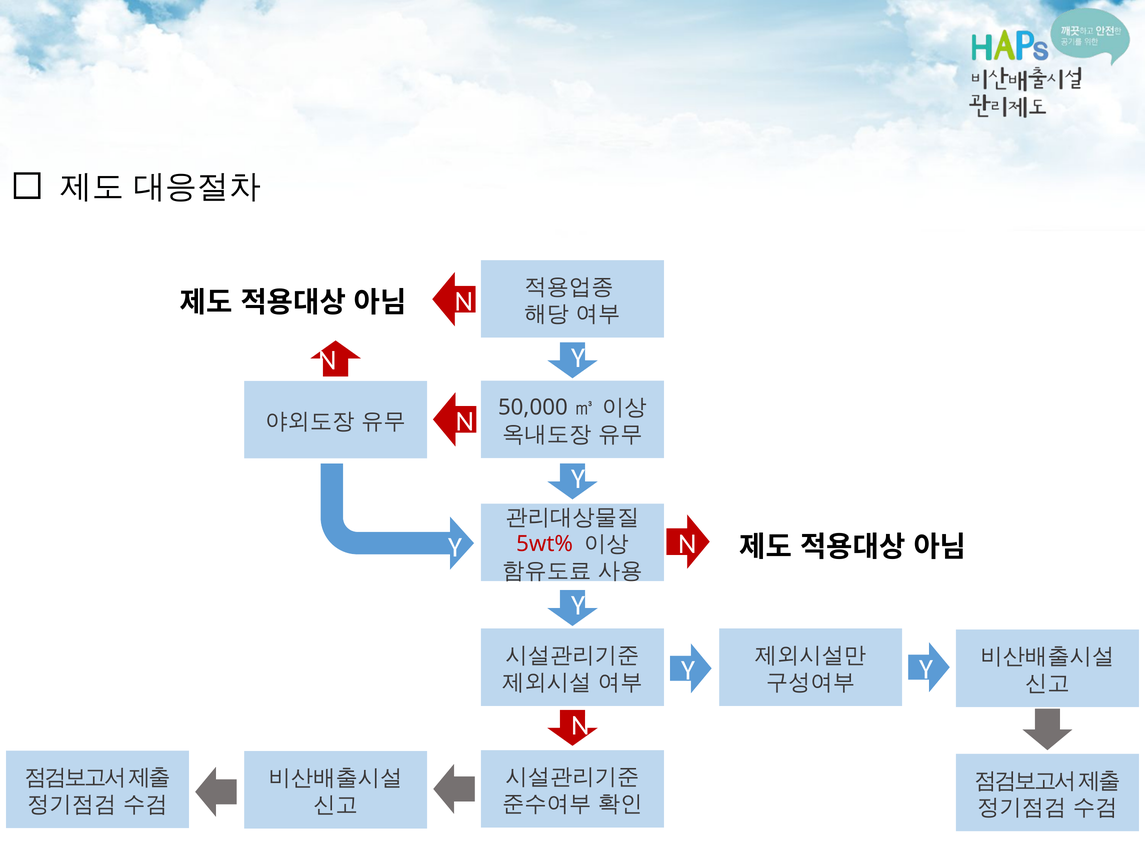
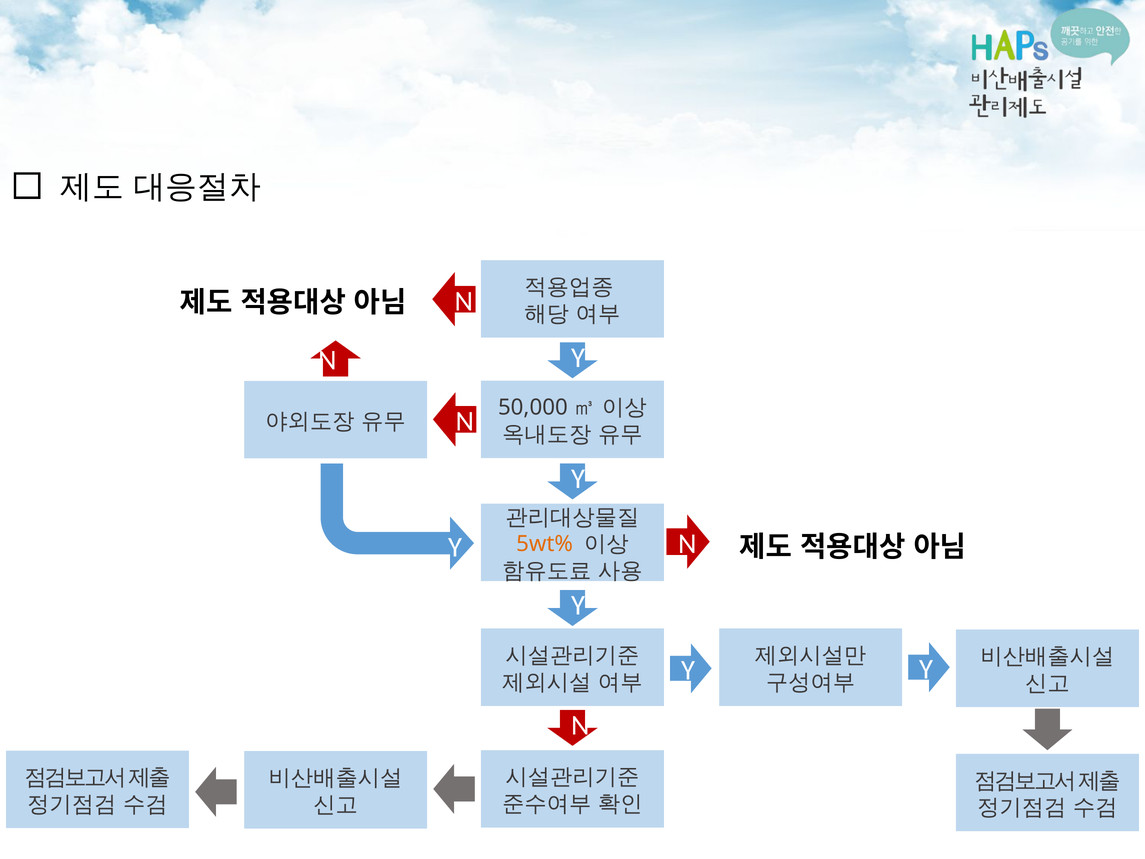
5wt% colour: red -> orange
